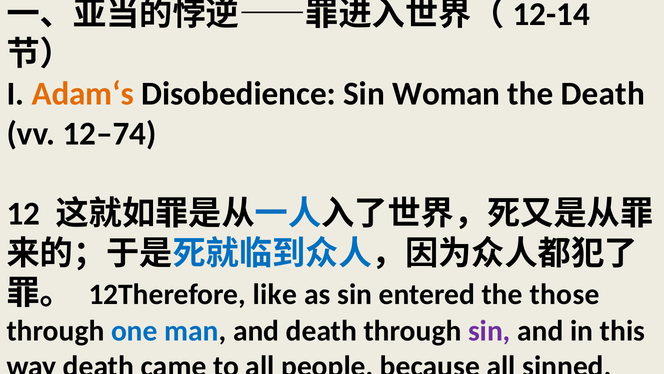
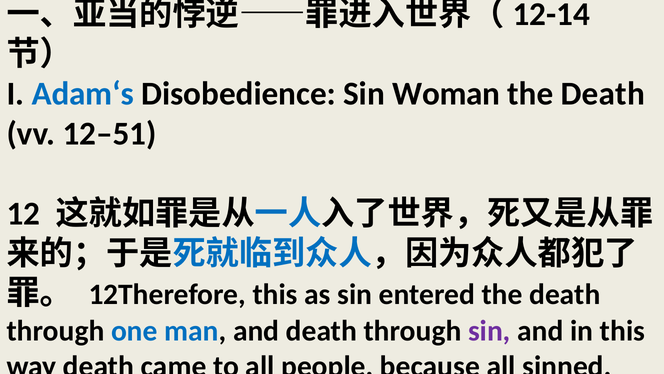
Adam‘s colour: orange -> blue
12–74: 12–74 -> 12–51
12Therefore like: like -> this
entered the those: those -> death
